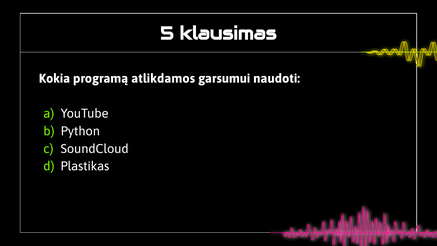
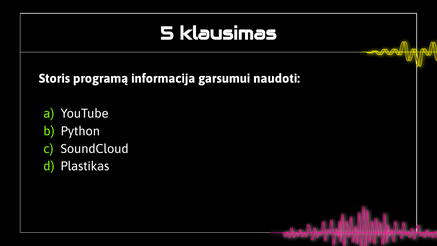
Kokia: Kokia -> Storis
atlikdamos: atlikdamos -> informacija
